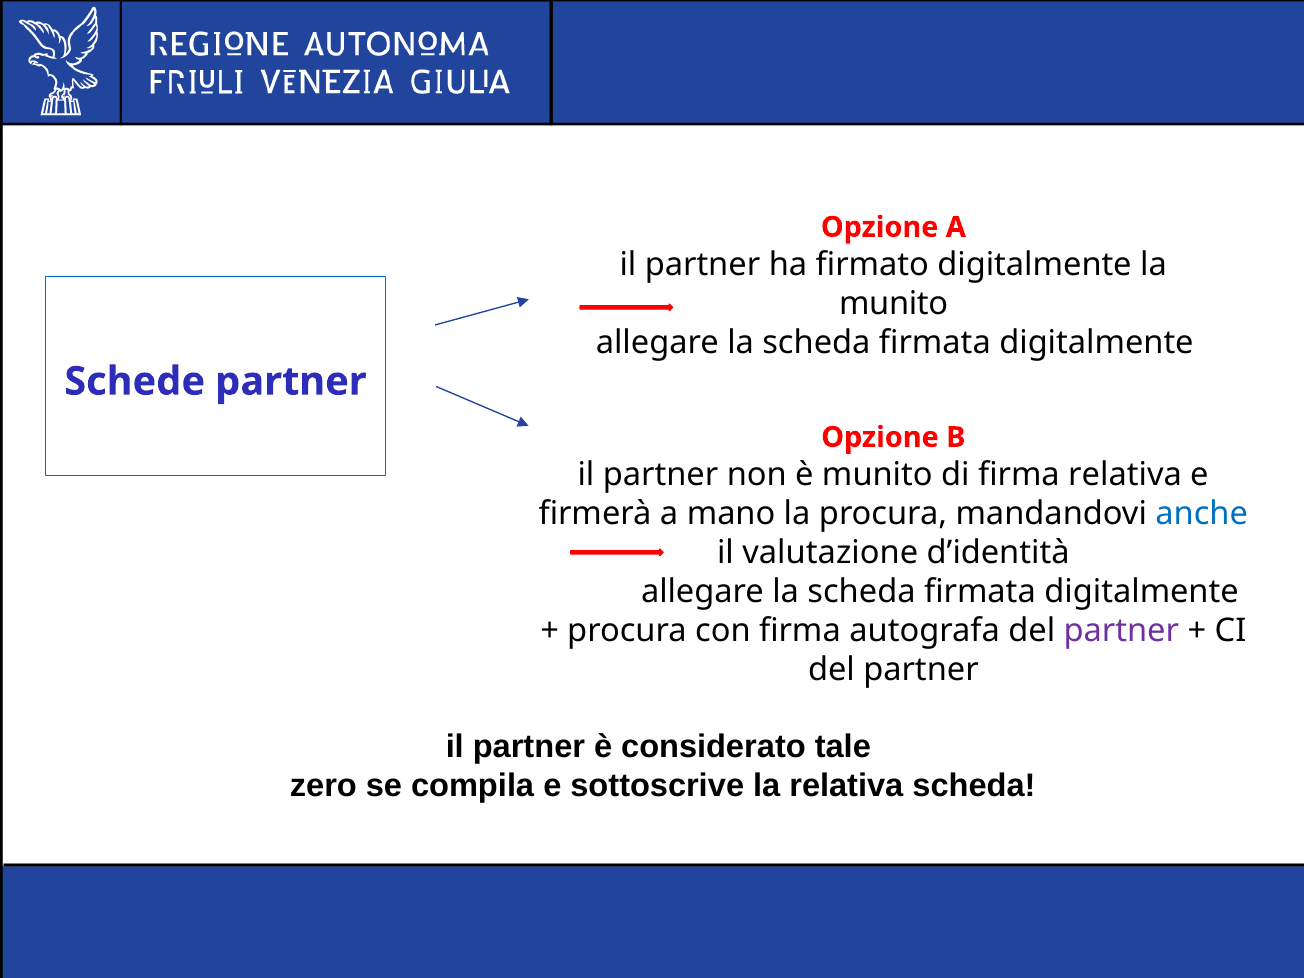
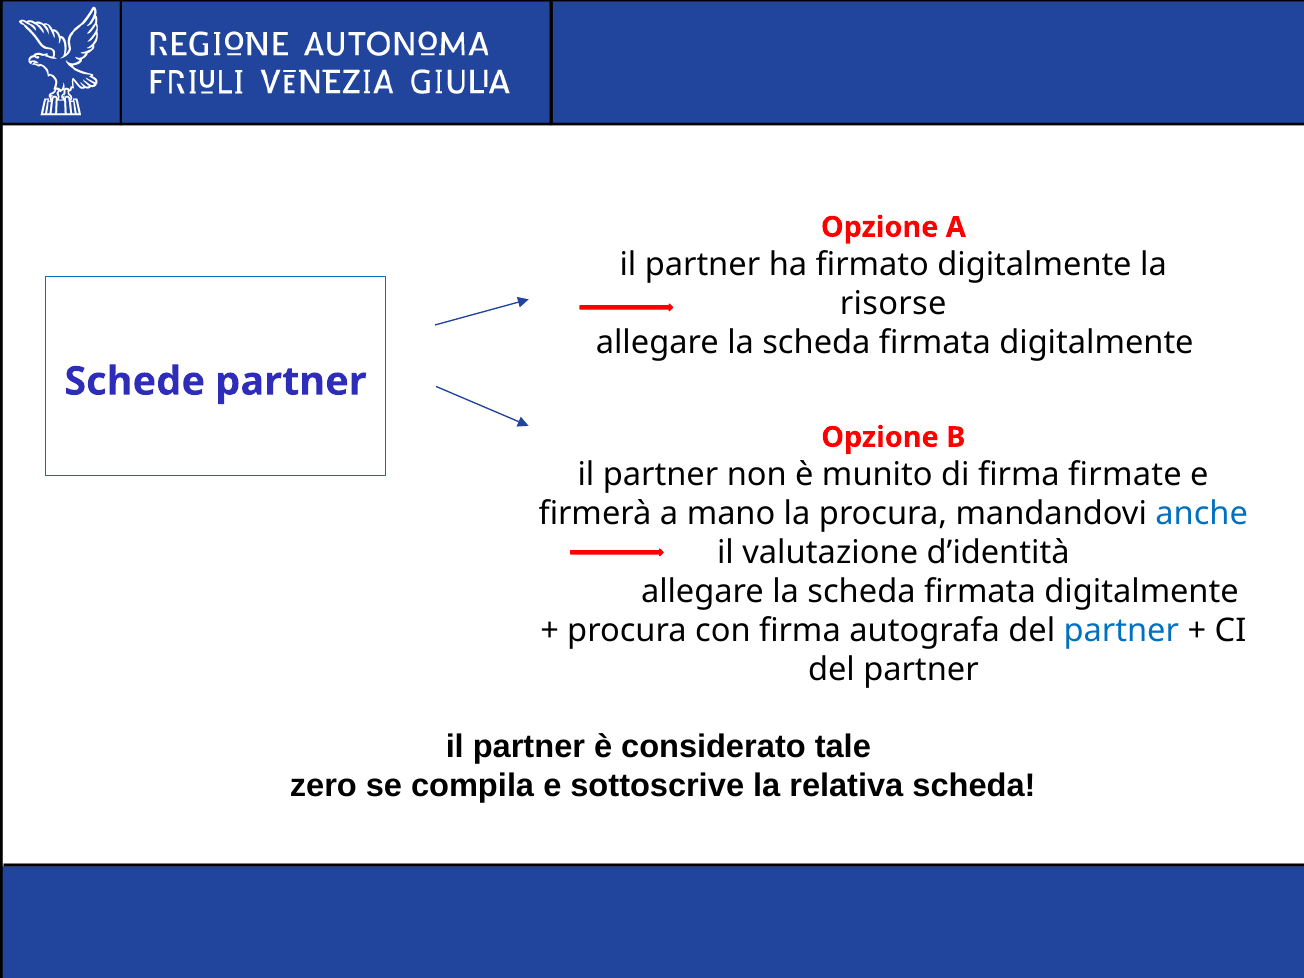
munito at (894, 304): munito -> risorse
firma relativa: relativa -> firmate
partner at (1121, 631) colour: purple -> blue
